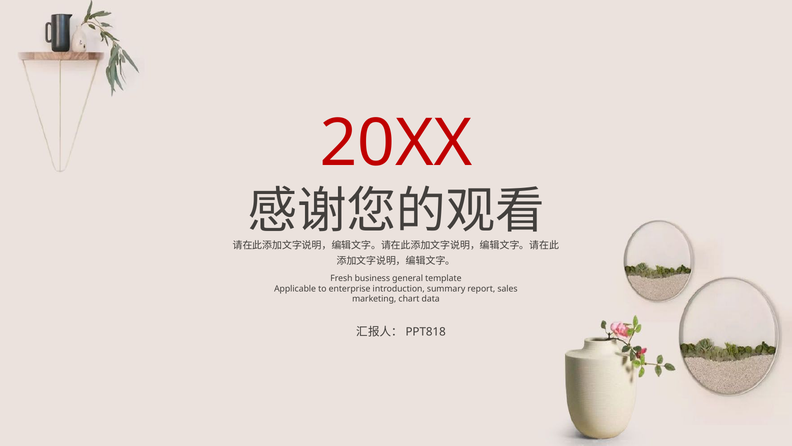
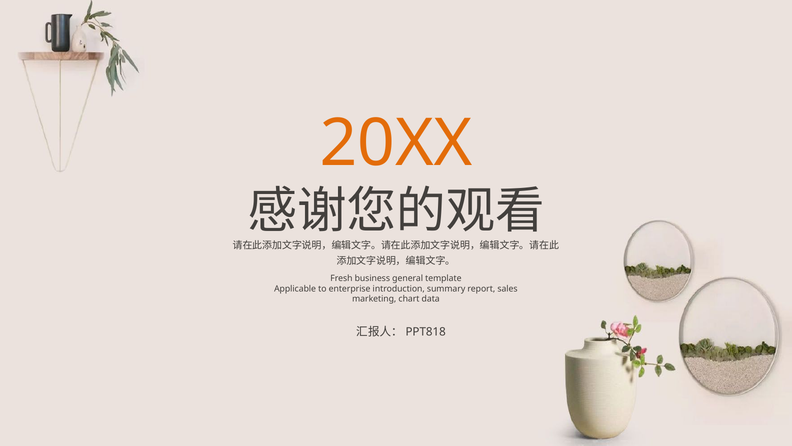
20XX colour: red -> orange
